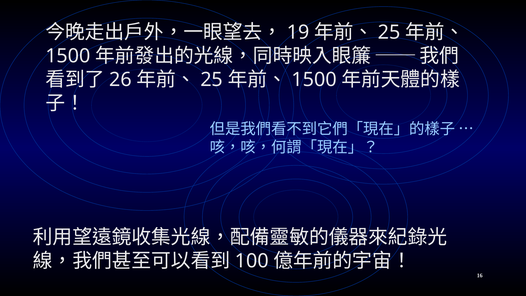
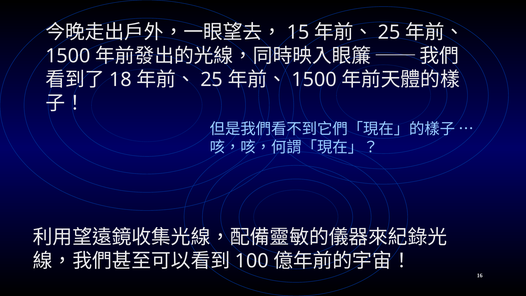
19: 19 -> 15
26: 26 -> 18
